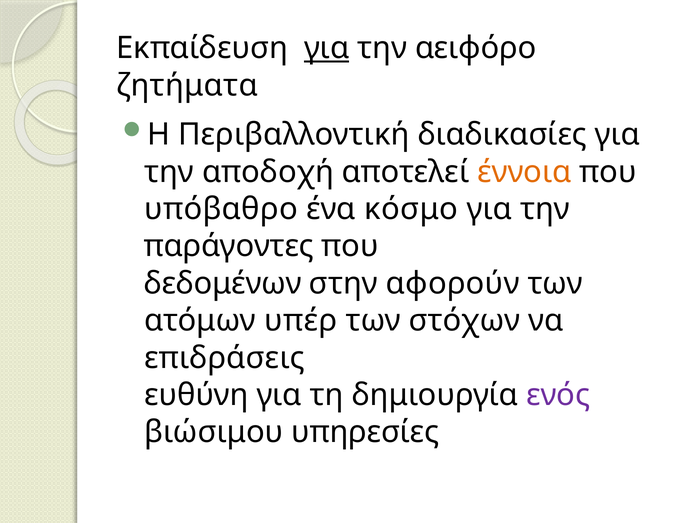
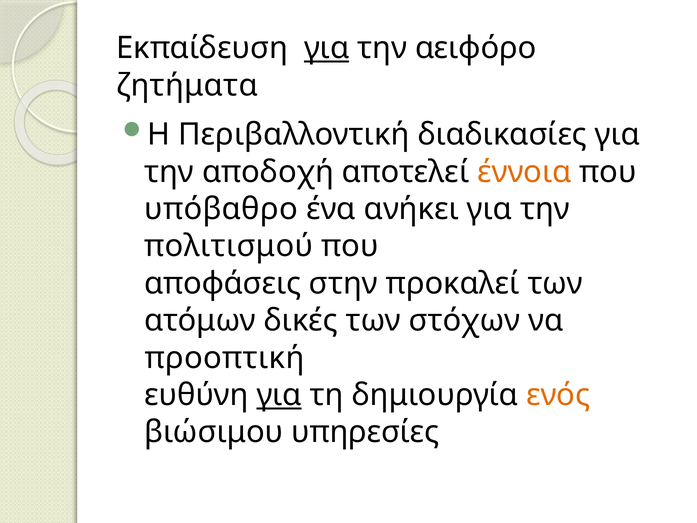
κόσμο: κόσμο -> ανήκει
παράγοντες: παράγοντες -> πολιτισμού
δεδομένων: δεδομένων -> αποφάσεις
αφορούν: αφορούν -> προκαλεί
υπέρ: υπέρ -> δικές
επιδράσεις: επιδράσεις -> προοπτική
για at (279, 395) underline: none -> present
ενός colour: purple -> orange
